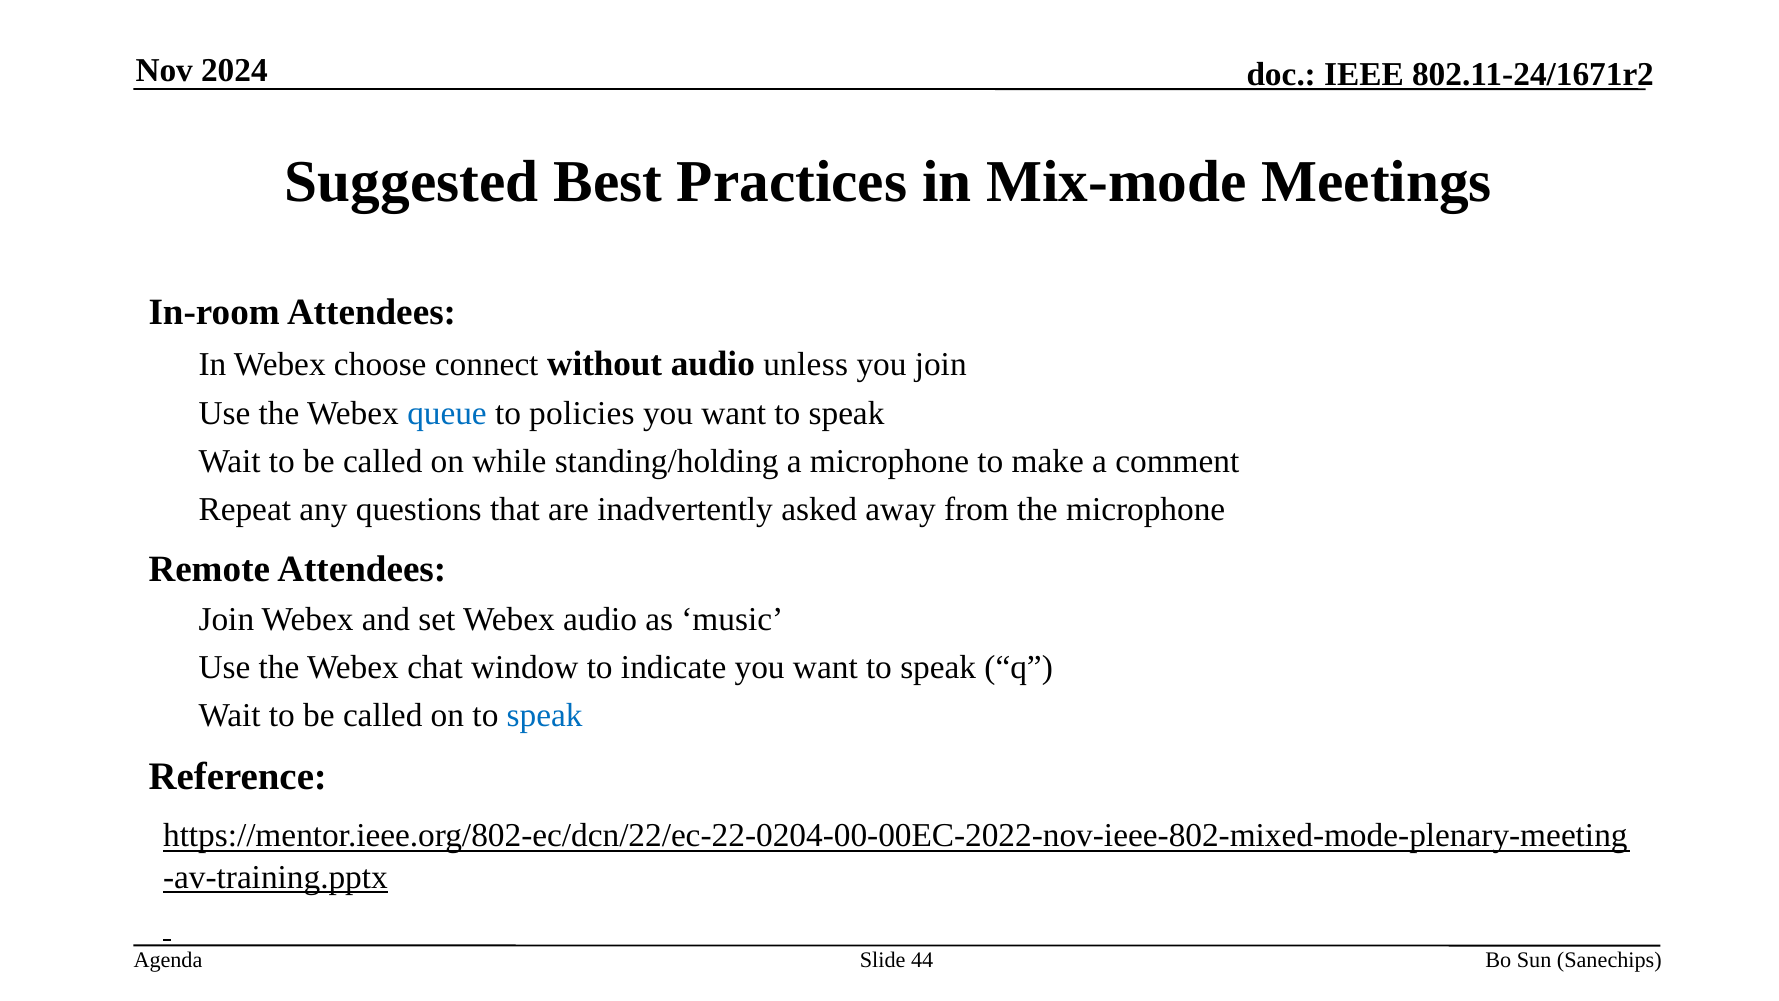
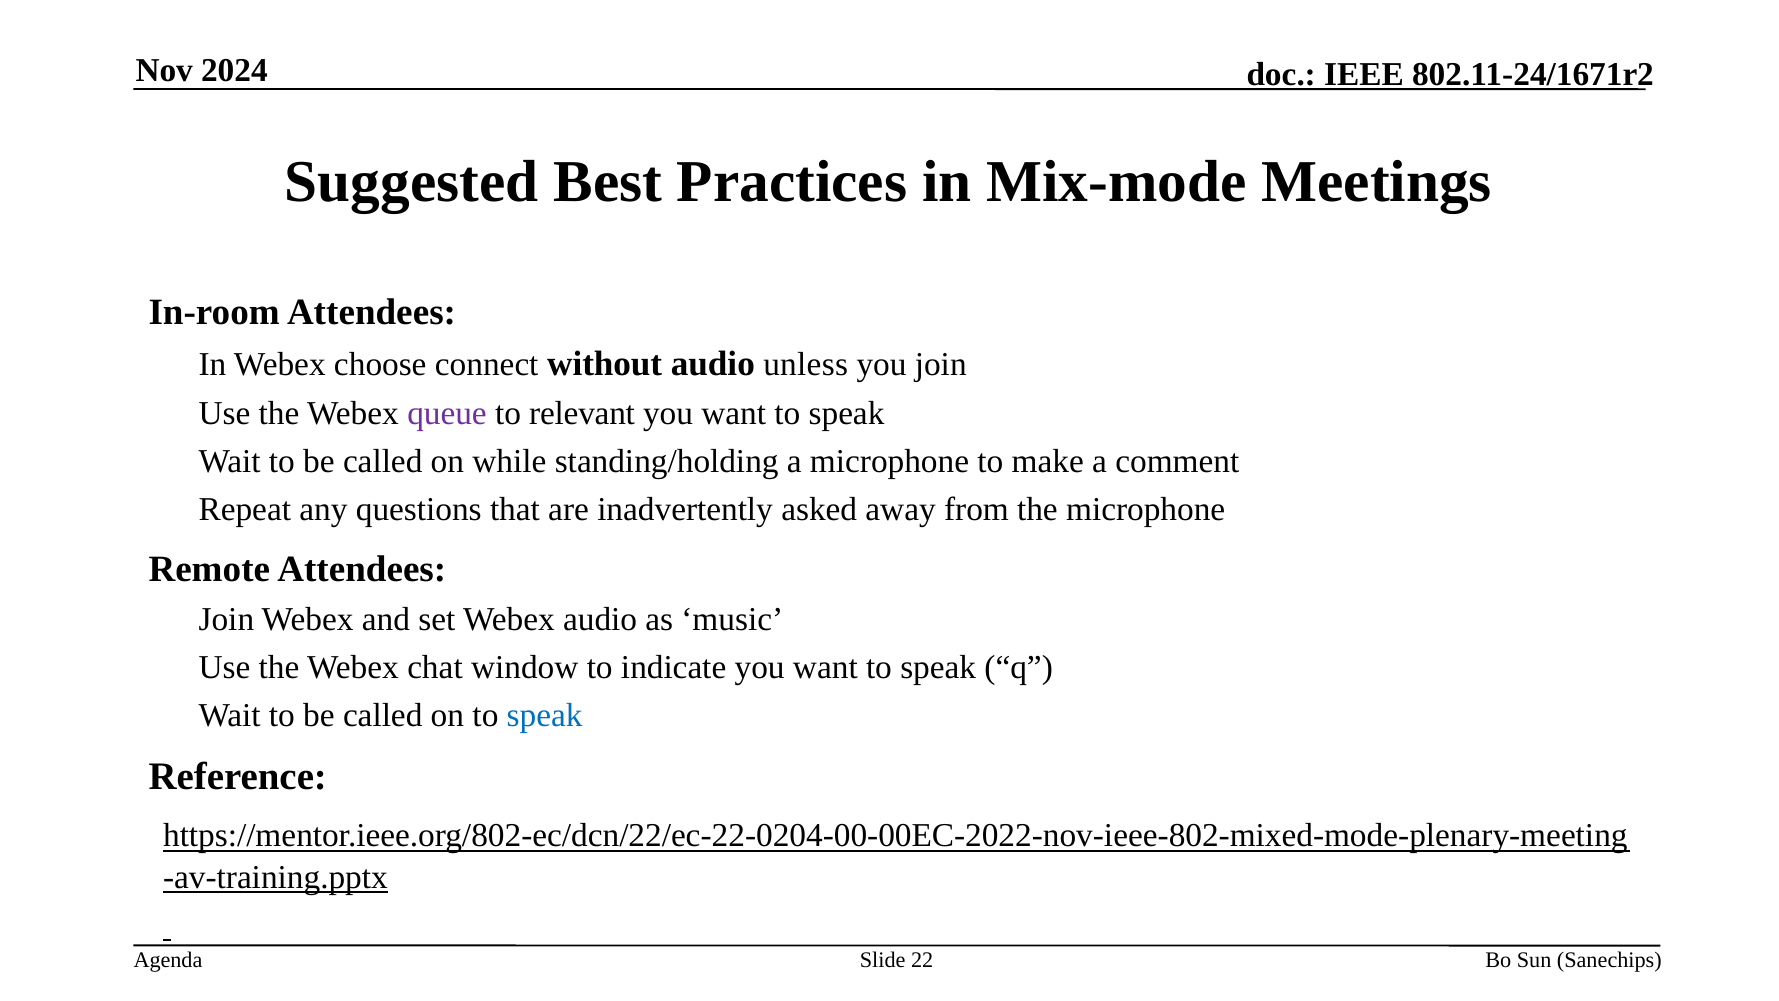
queue colour: blue -> purple
policies: policies -> relevant
44: 44 -> 22
